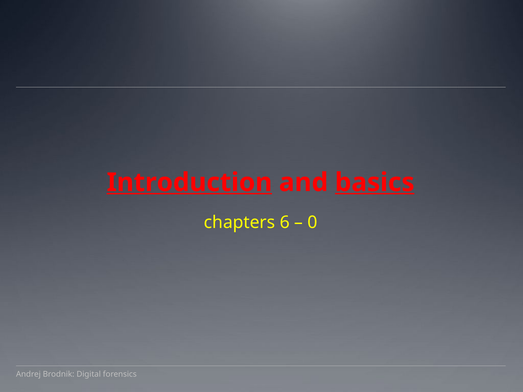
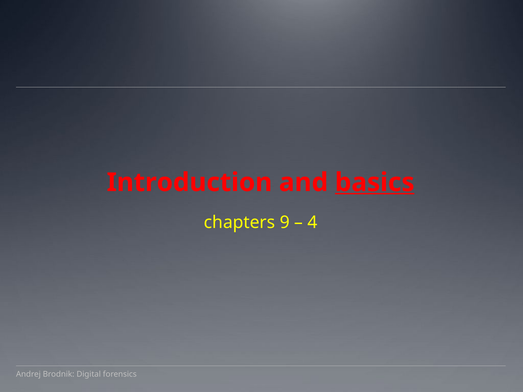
Introduction underline: present -> none
6: 6 -> 9
0: 0 -> 4
